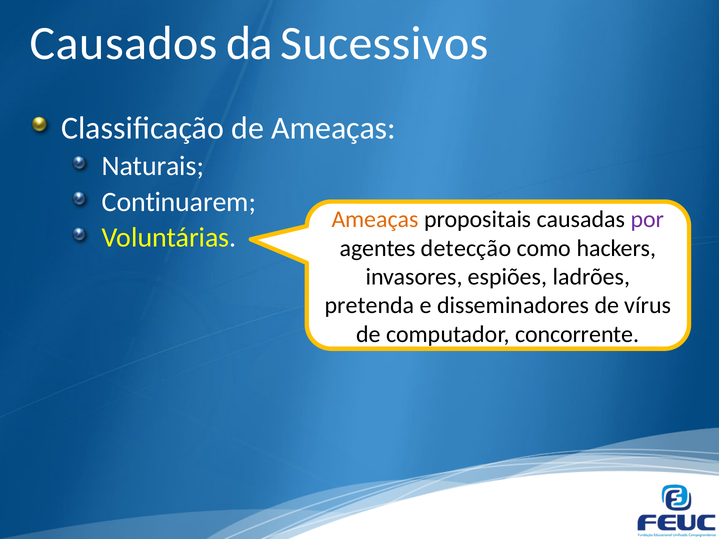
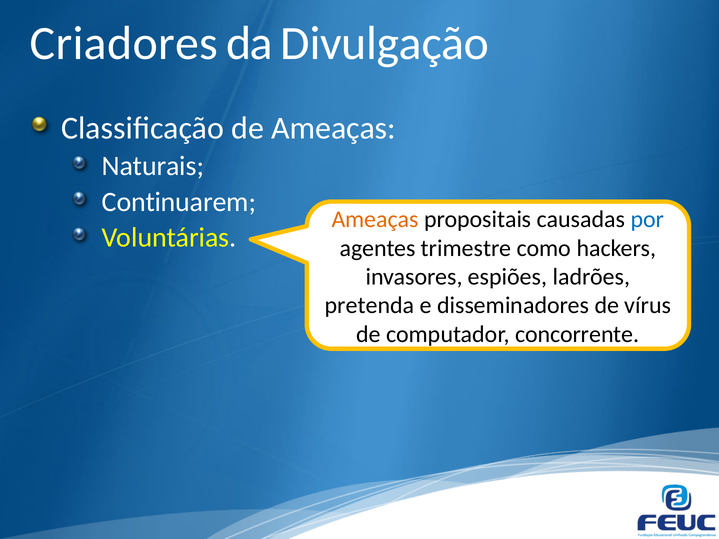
Causados: Causados -> Criadores
Sucessivos: Sucessivos -> Divulgação
por colour: purple -> blue
detecção: detecção -> trimestre
